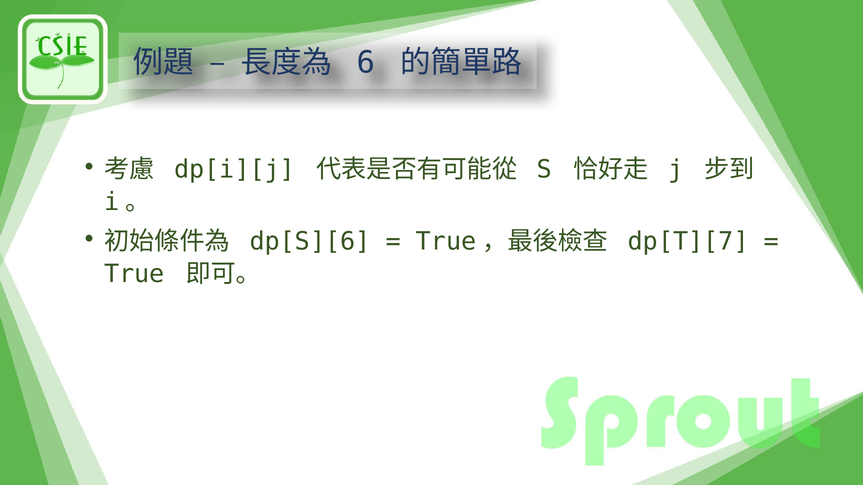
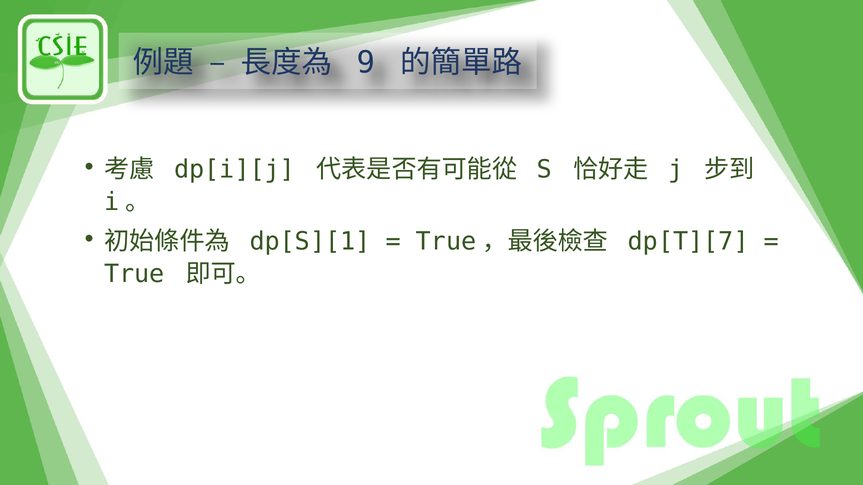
6: 6 -> 9
dp[S][6: dp[S][6 -> dp[S][1
